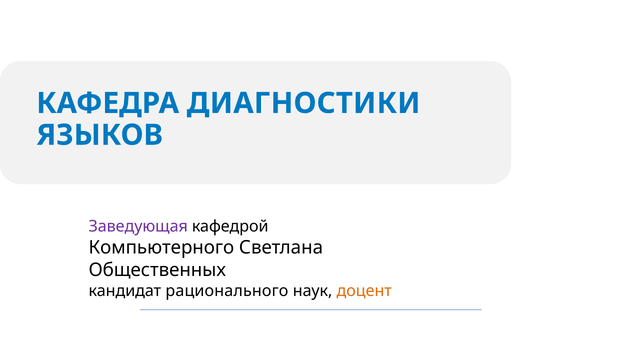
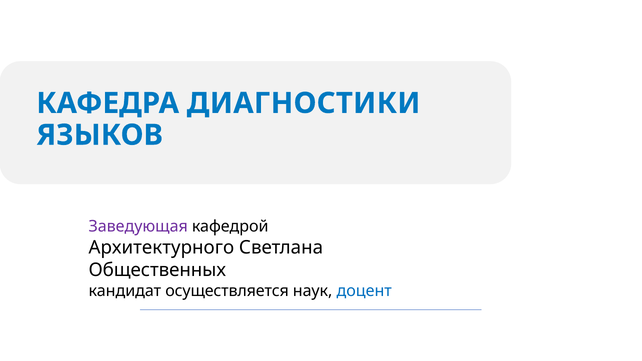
Компьютерного: Компьютерного -> Архитектурного
рационального: рационального -> осуществляется
доцент colour: orange -> blue
